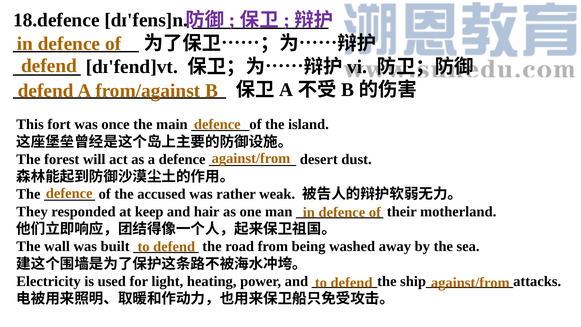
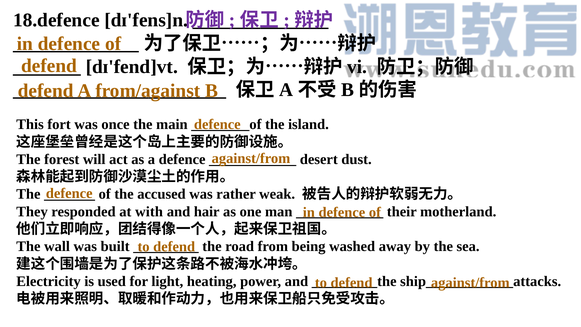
keep: keep -> with
